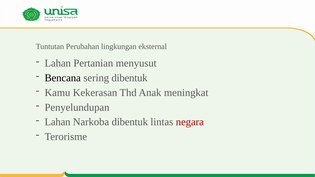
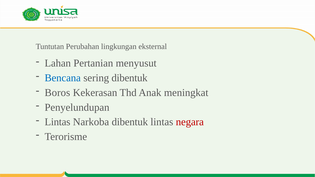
Bencana colour: black -> blue
Kamu: Kamu -> Boros
Lahan at (58, 122): Lahan -> Lintas
